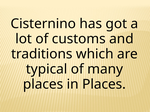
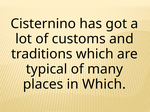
in Places: Places -> Which
